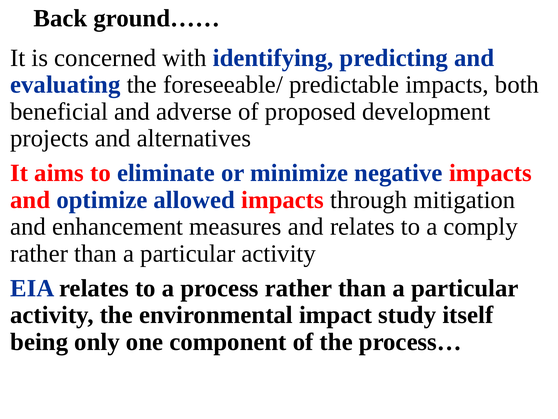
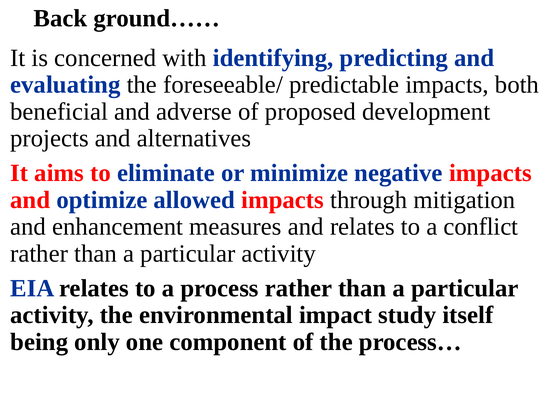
comply: comply -> conflict
